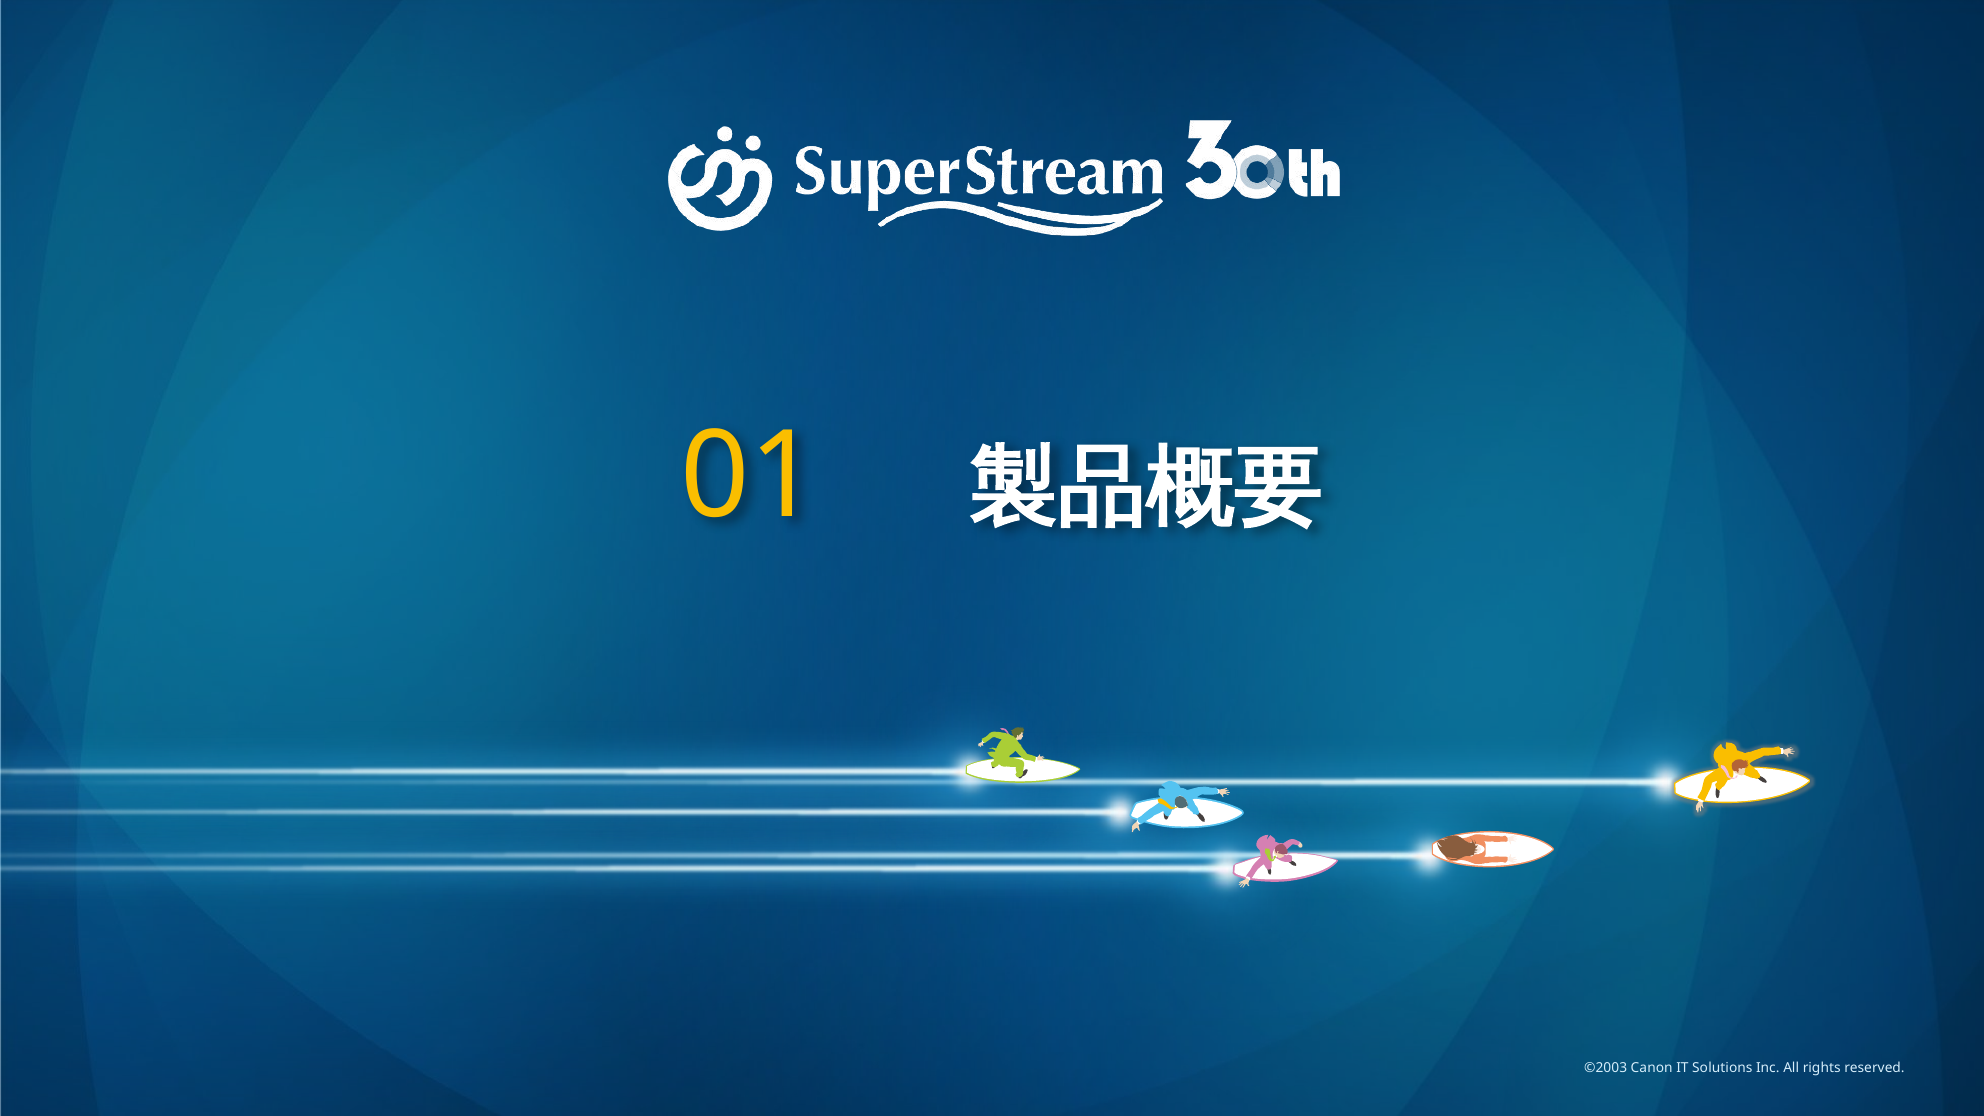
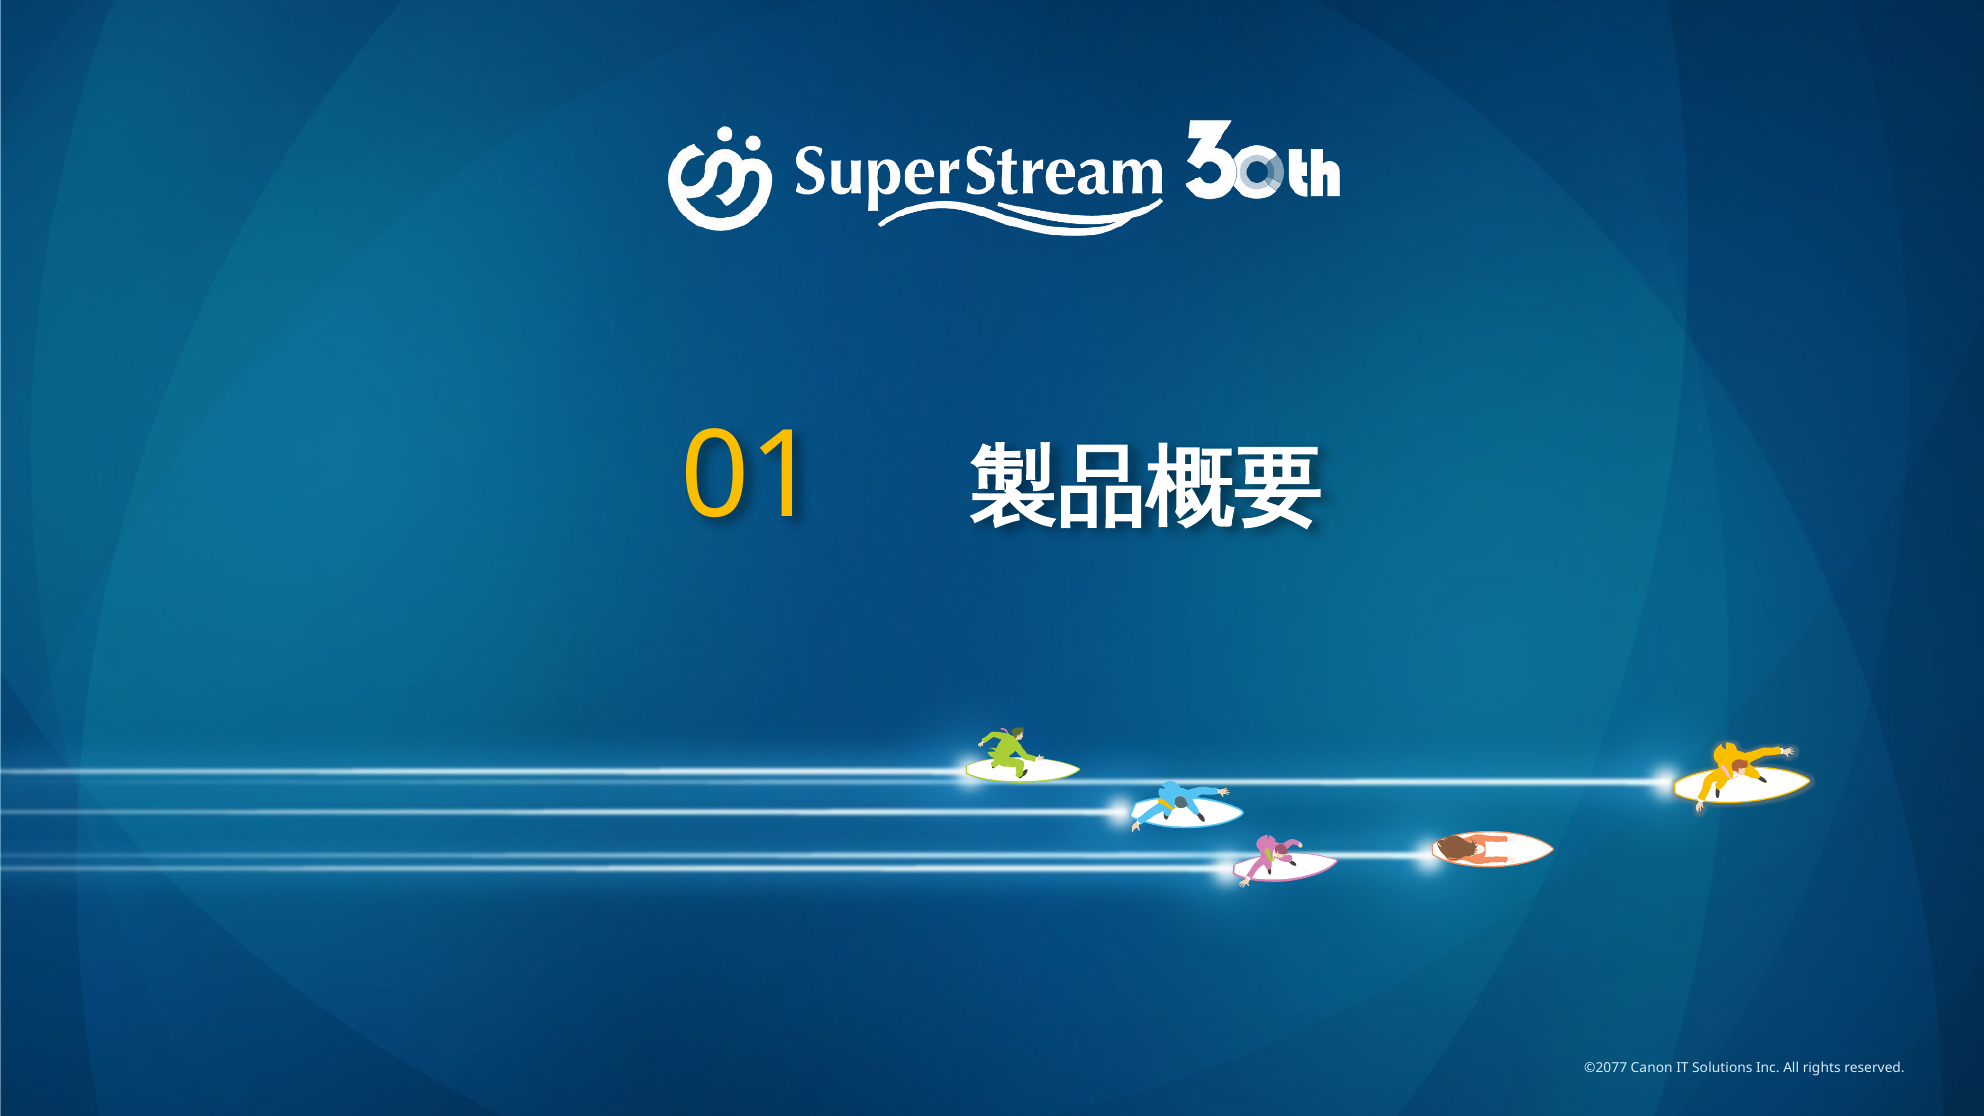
©2003: ©2003 -> ©2077
